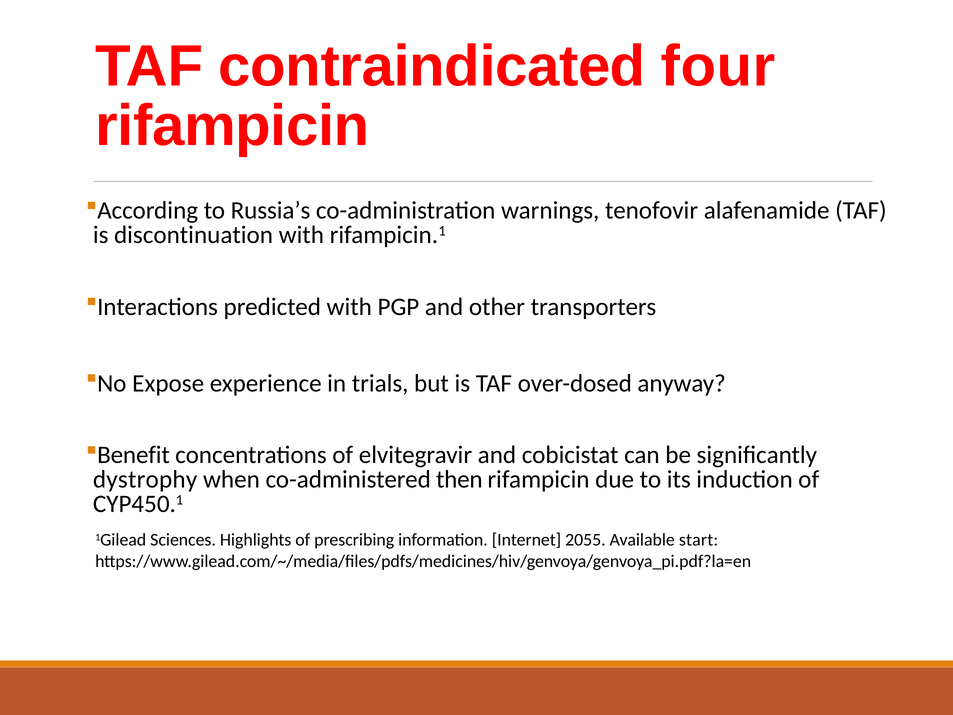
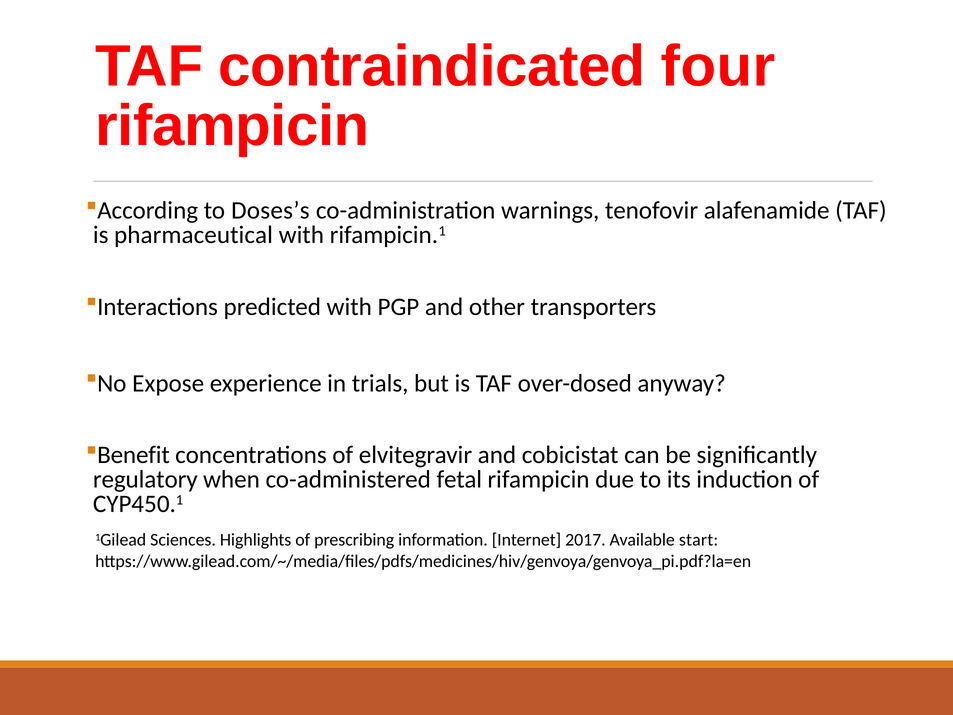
Russia’s: Russia’s -> Doses’s
discontinuation: discontinuation -> pharmaceutical
dystrophy: dystrophy -> regulatory
then: then -> fetal
2055: 2055 -> 2017
